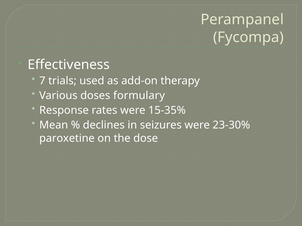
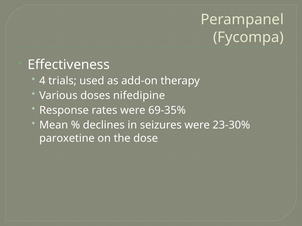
7: 7 -> 4
formulary: formulary -> nifedipine
15-35%: 15-35% -> 69-35%
